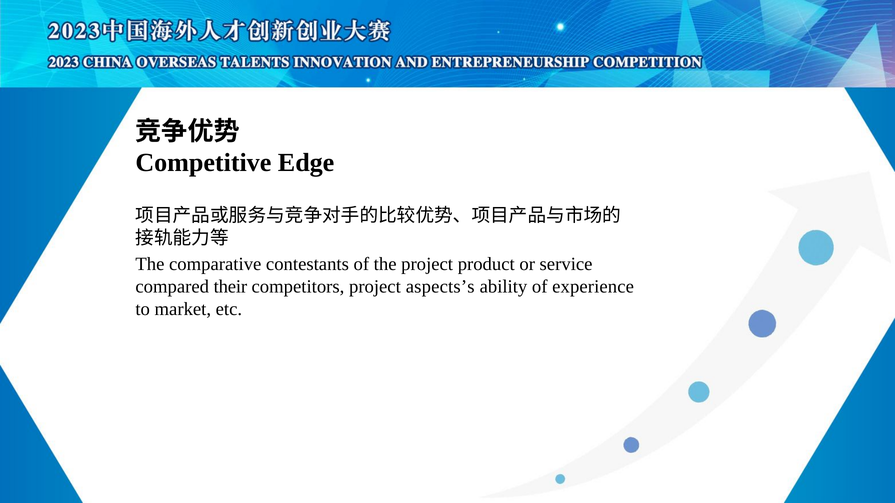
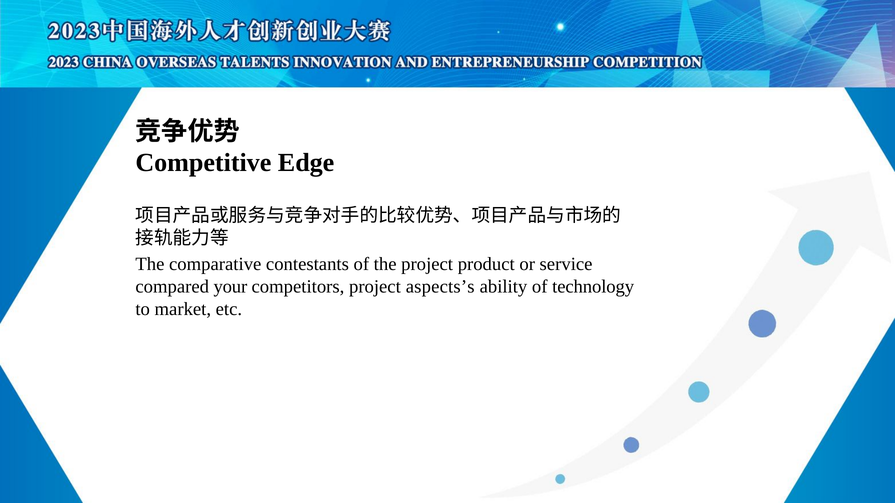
their: their -> your
experience: experience -> technology
